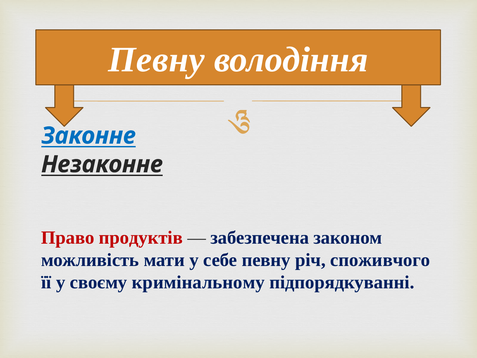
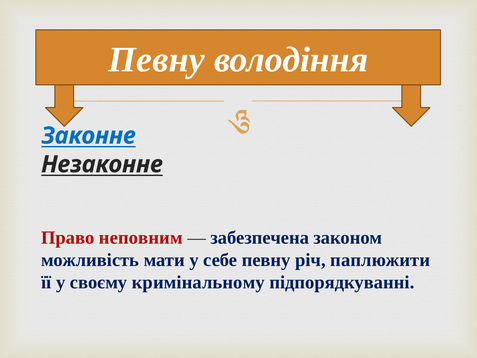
продуктів: продуктів -> неповним
споживчого: споживчого -> паплюжити
